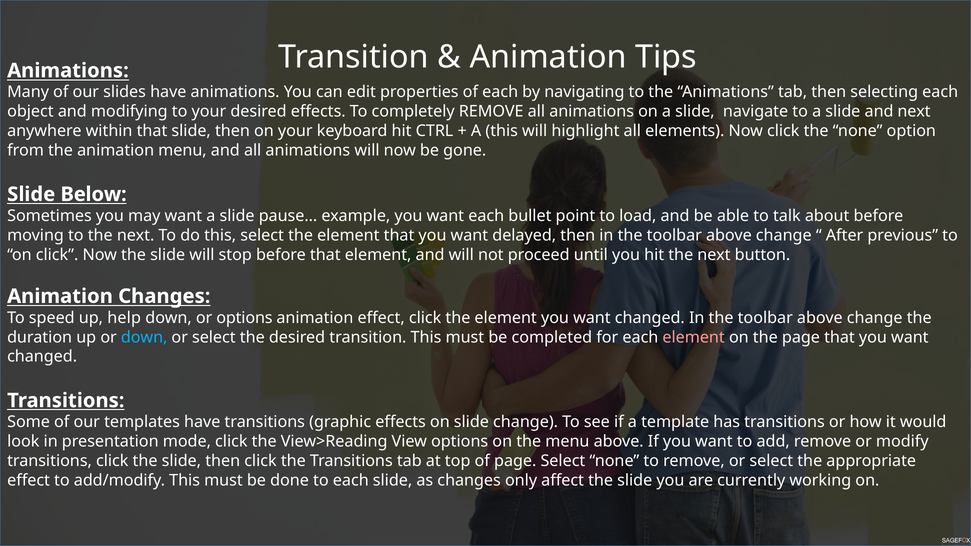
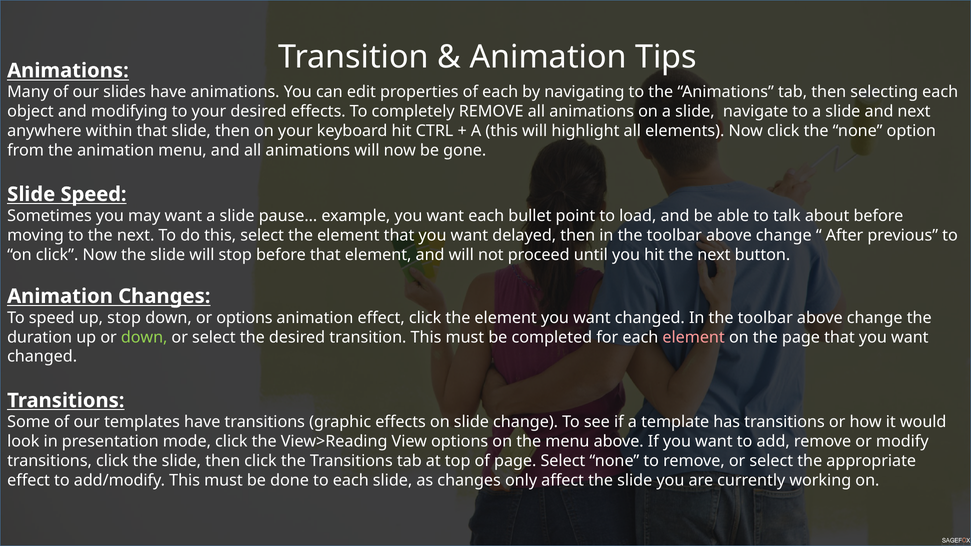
Slide Below: Below -> Speed
up help: help -> stop
down at (144, 337) colour: light blue -> light green
